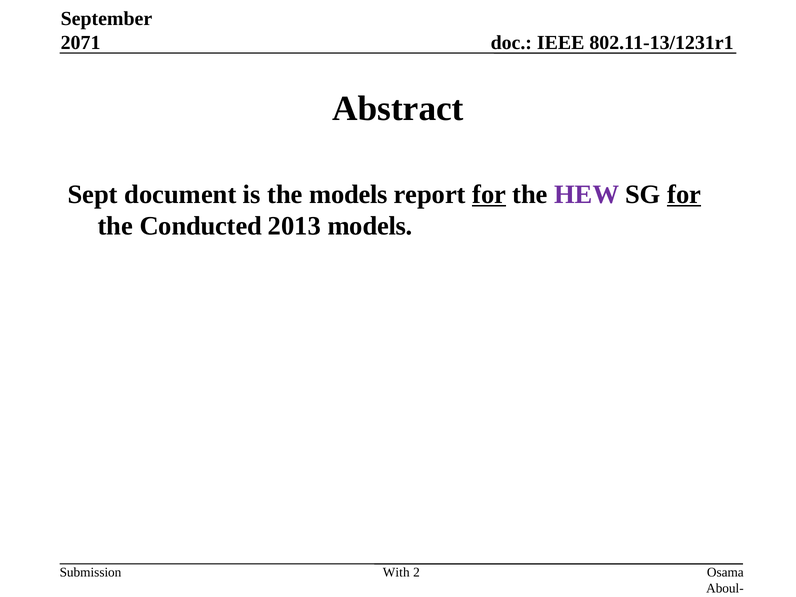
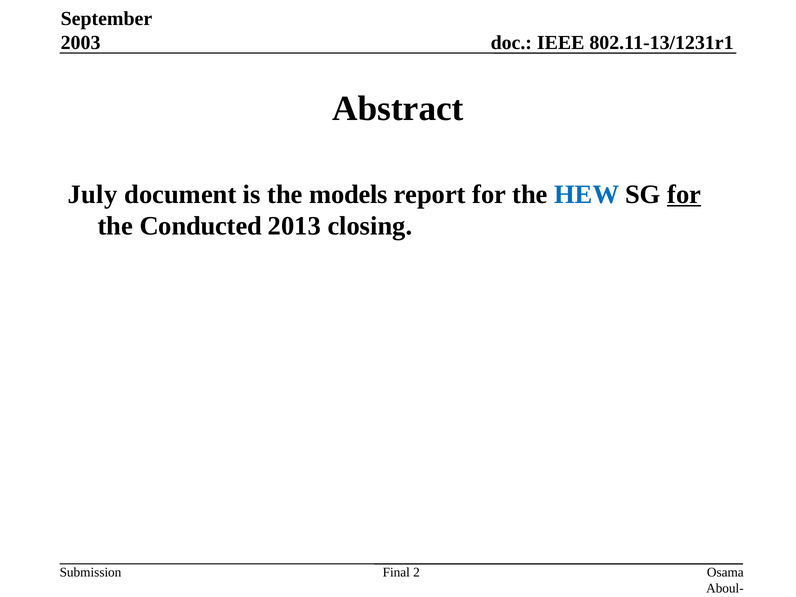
2071: 2071 -> 2003
Sept: Sept -> July
for at (489, 194) underline: present -> none
HEW colour: purple -> blue
2013 models: models -> closing
With: With -> Final
